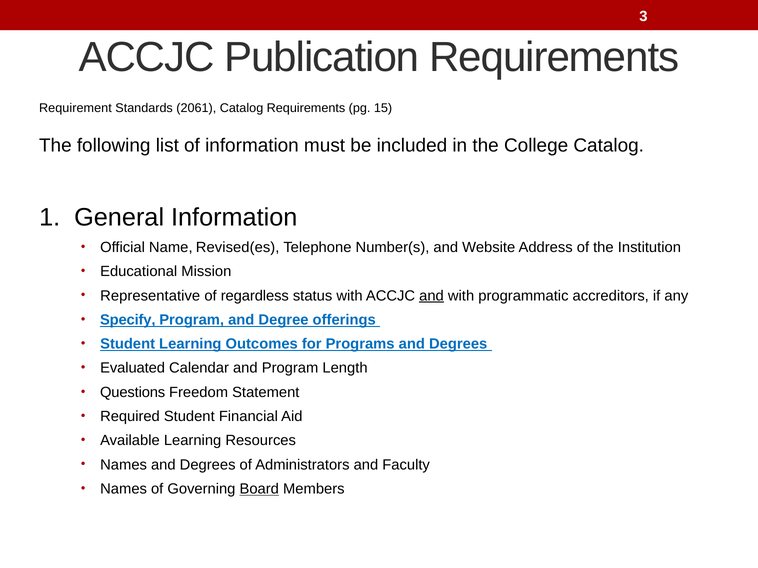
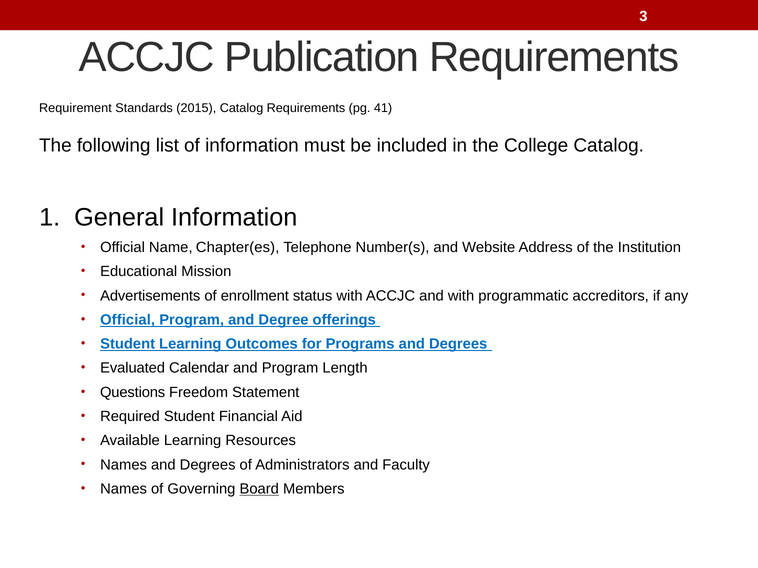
2061: 2061 -> 2015
15: 15 -> 41
Revised(es: Revised(es -> Chapter(es
Representative: Representative -> Advertisements
regardless: regardless -> enrollment
and at (432, 296) underline: present -> none
Specify at (128, 320): Specify -> Official
